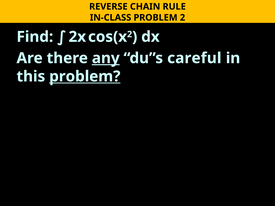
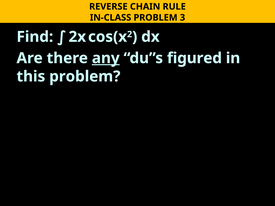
PROBLEM 2: 2 -> 3
careful: careful -> figured
problem at (85, 77) underline: present -> none
